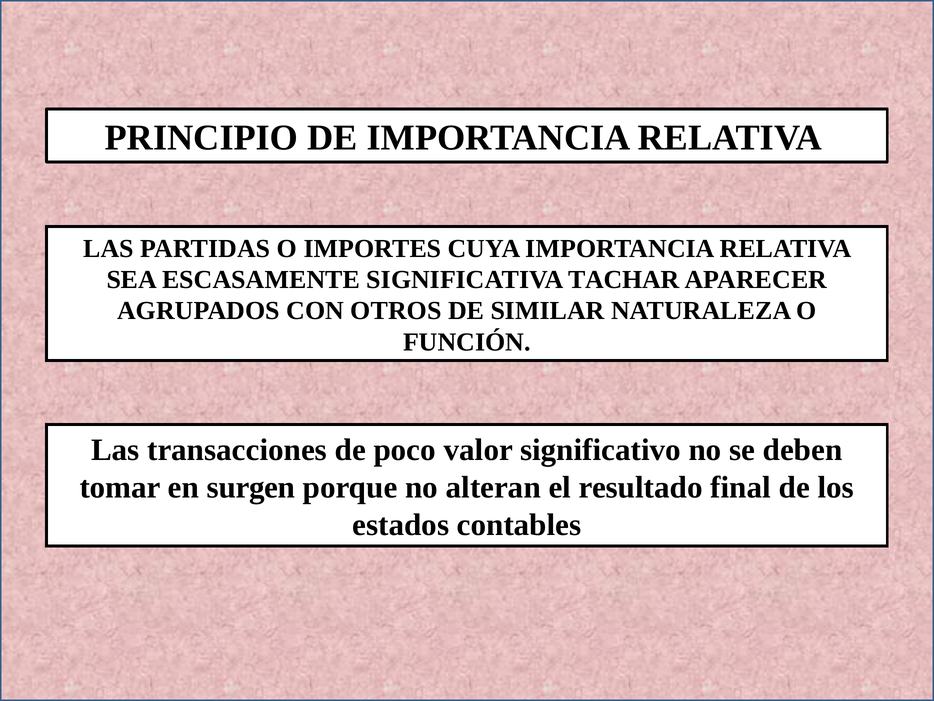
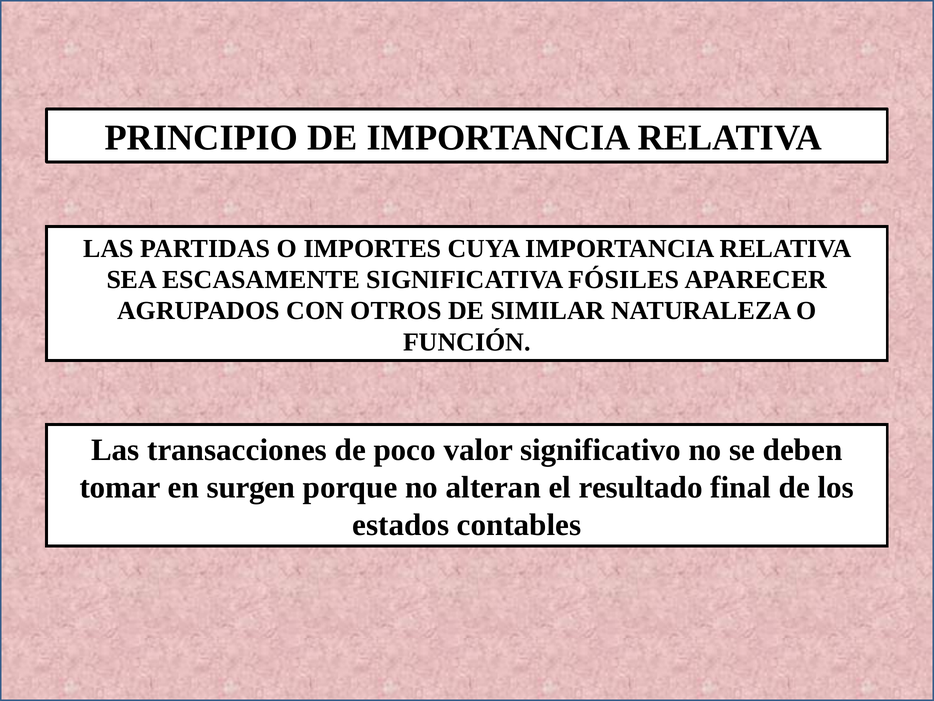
TACHAR: TACHAR -> FÓSILES
